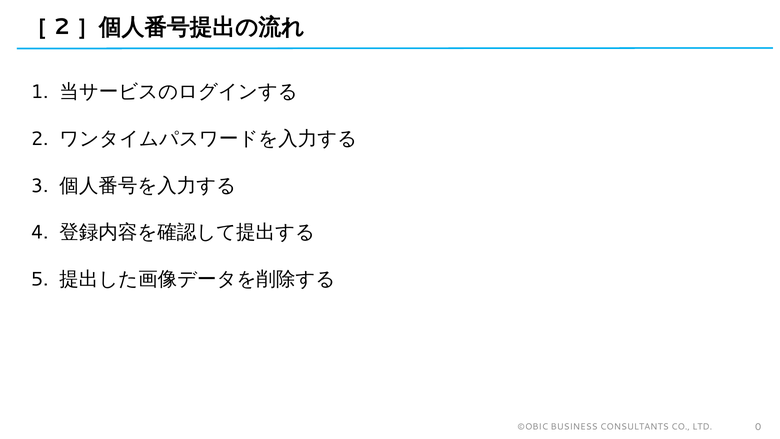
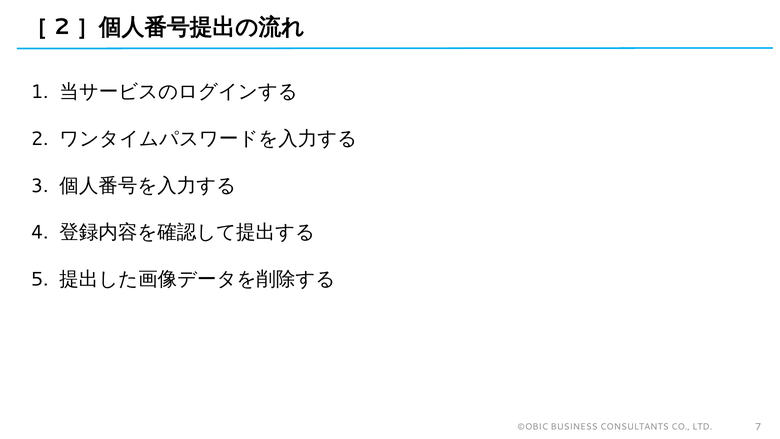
0: 0 -> 7
